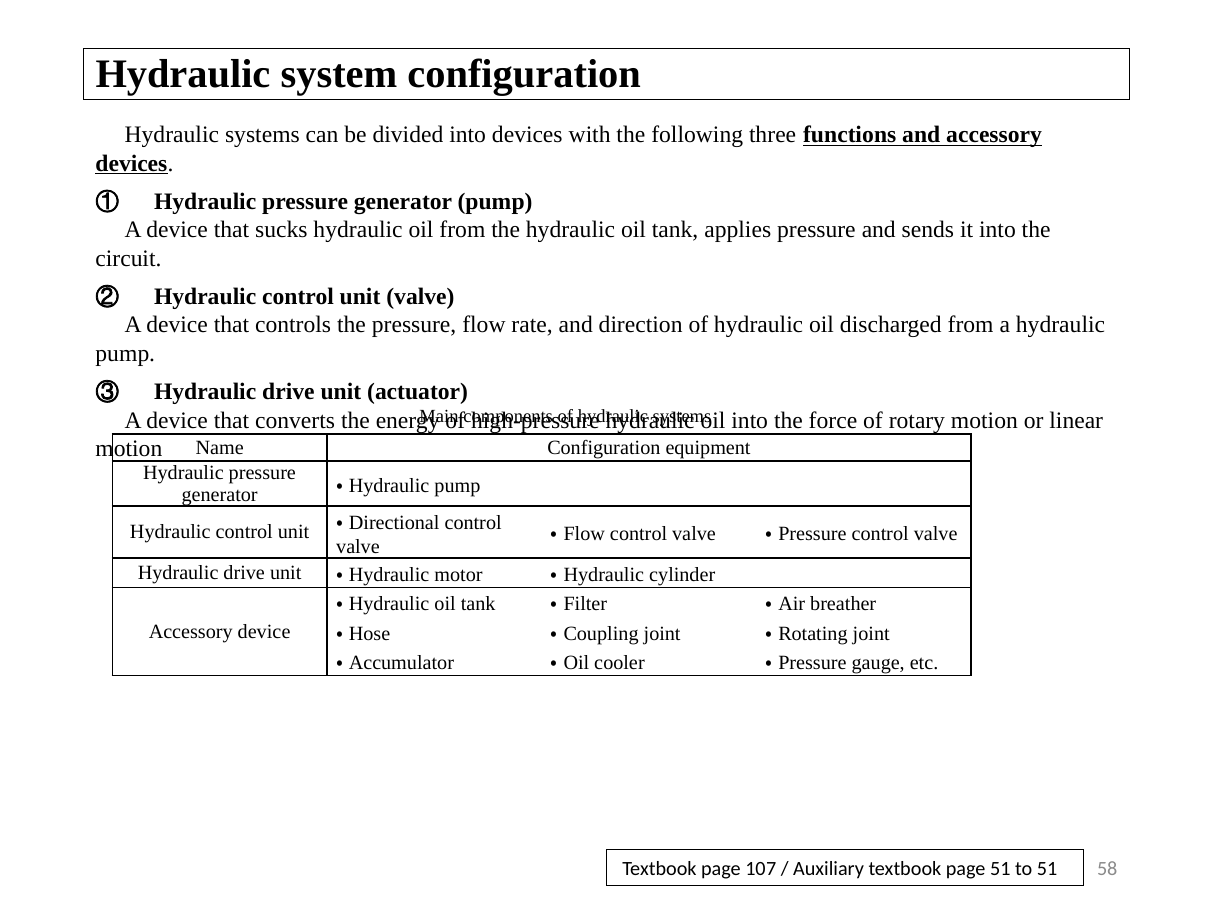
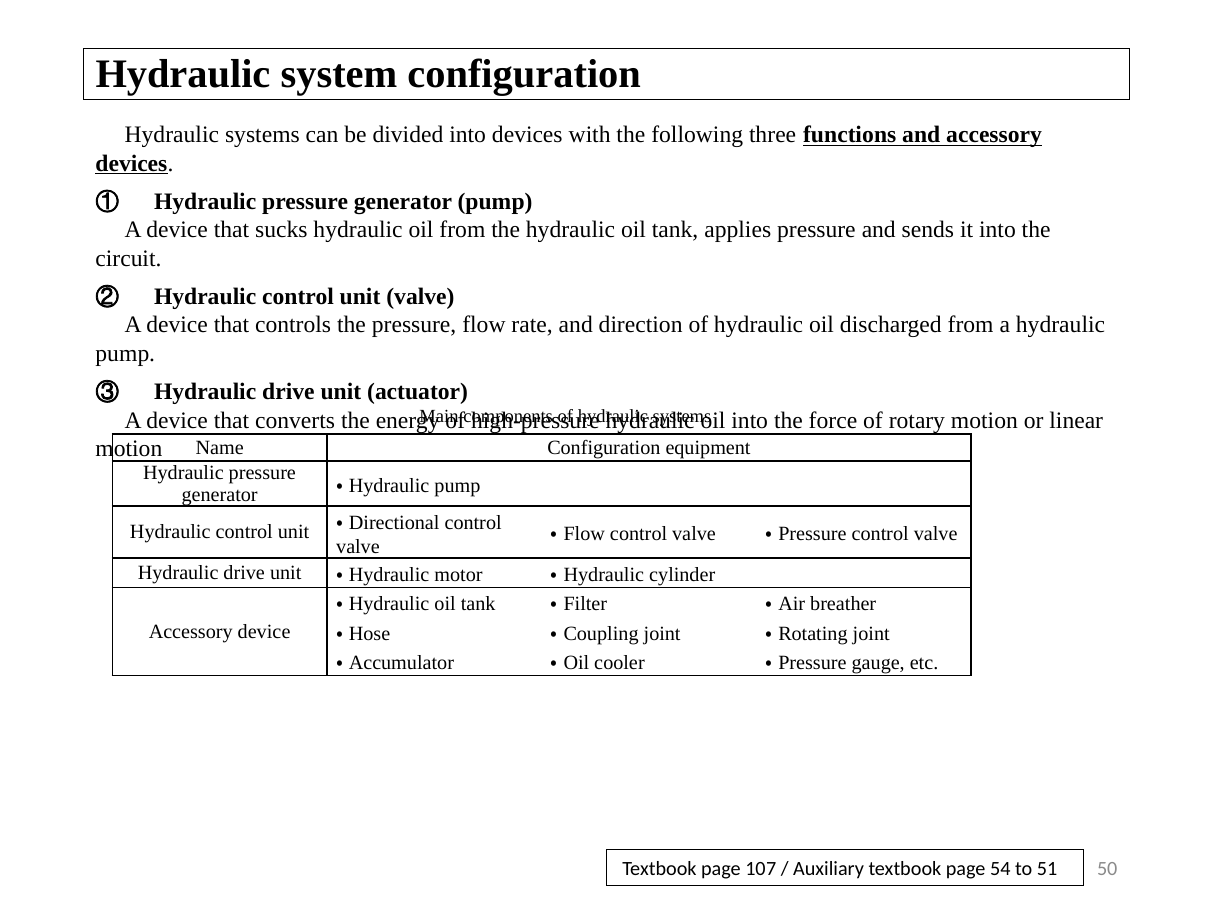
page 51: 51 -> 54
58: 58 -> 50
